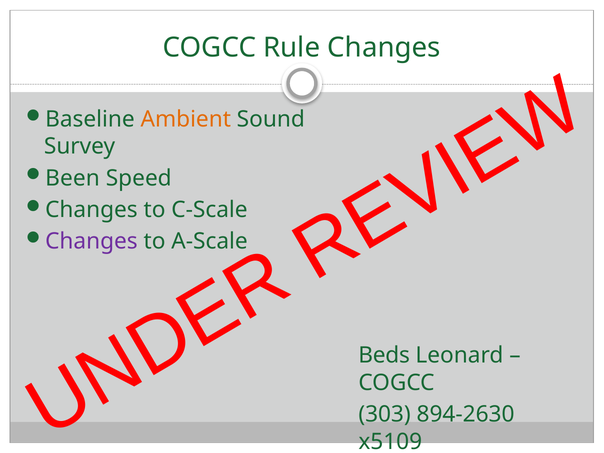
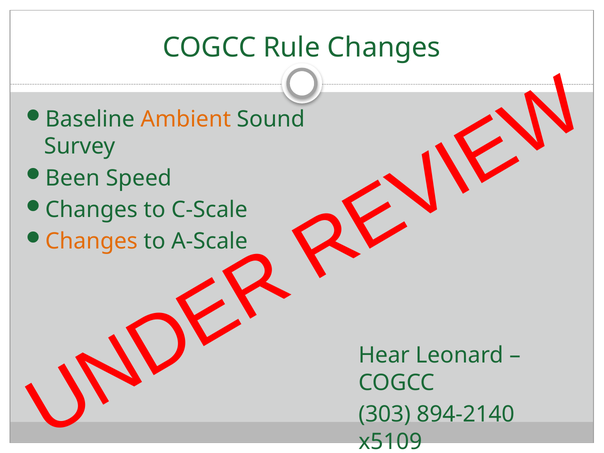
Changes at (91, 242) colour: purple -> orange
Beds: Beds -> Hear
894-2630: 894-2630 -> 894-2140
